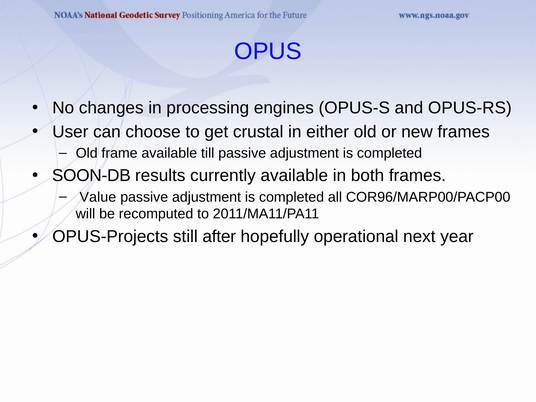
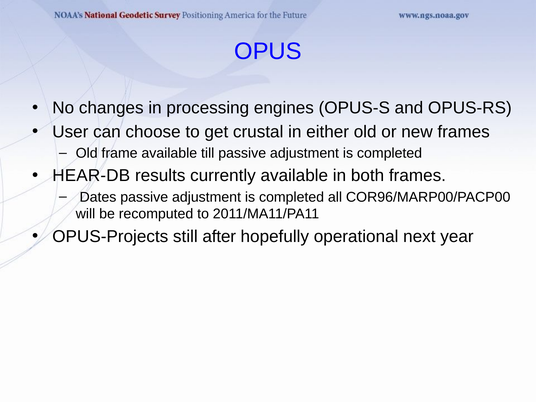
SOON-DB: SOON-DB -> HEAR-DB
Value: Value -> Dates
